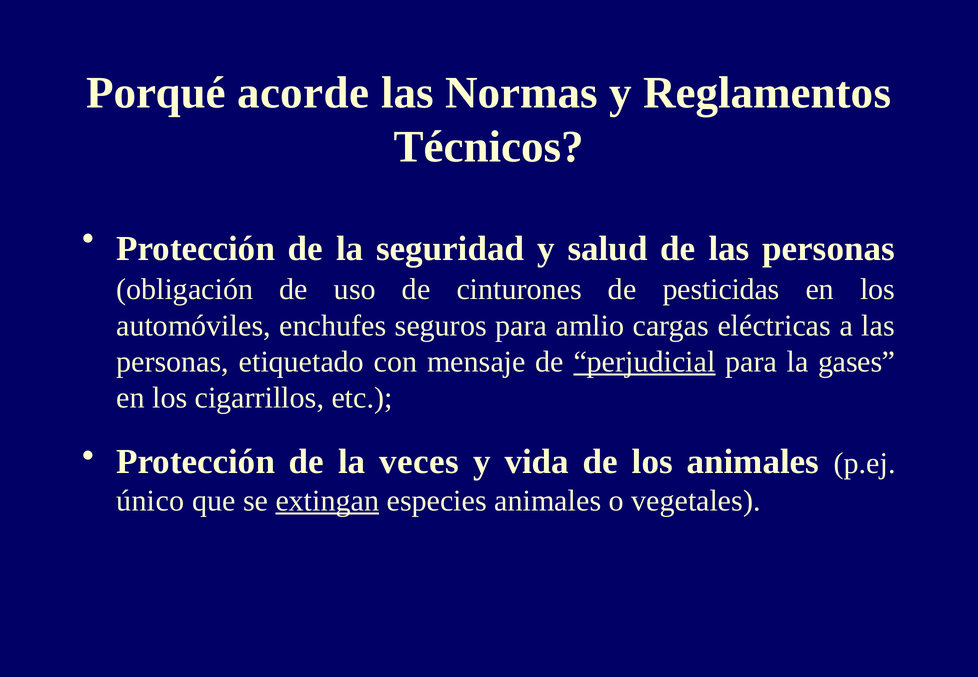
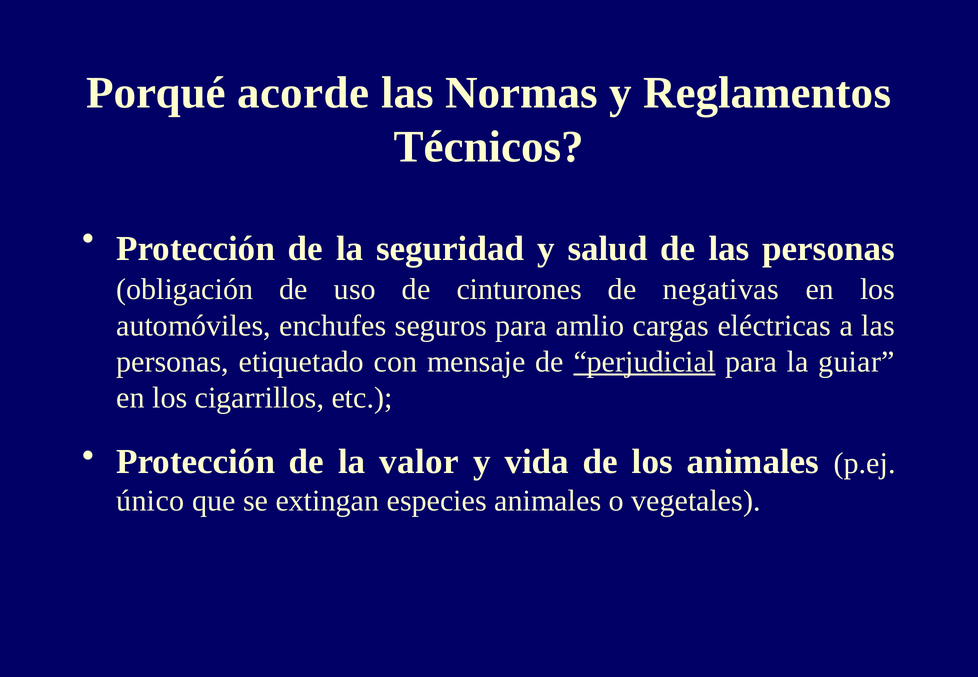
pesticidas: pesticidas -> negativas
gases: gases -> guiar
veces: veces -> valor
extingan underline: present -> none
